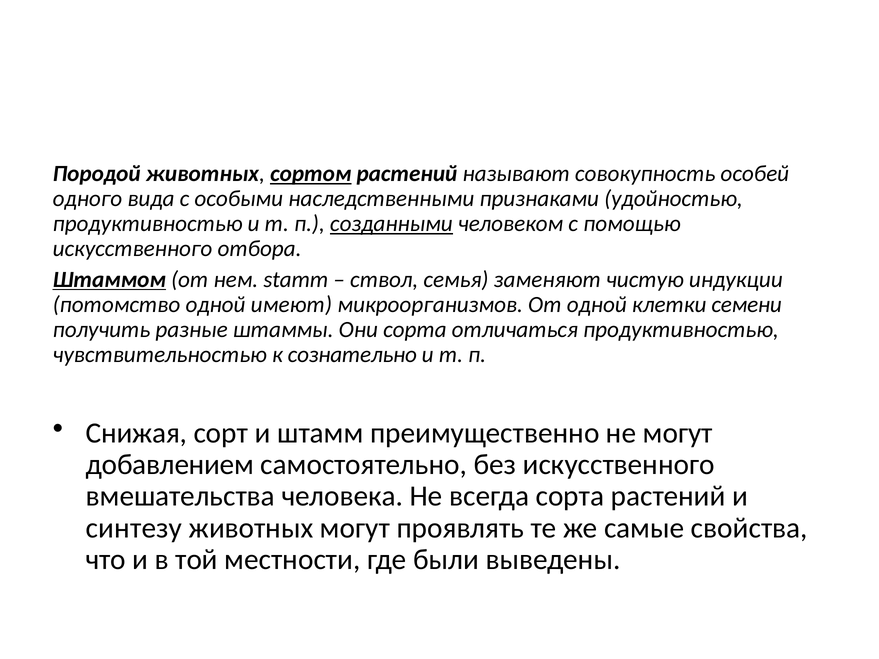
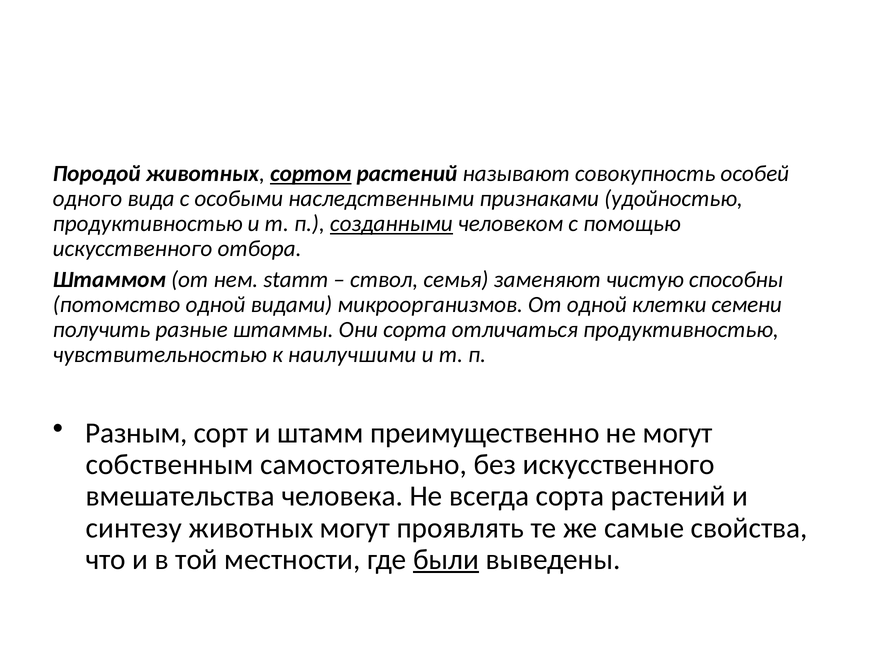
Штаммом underline: present -> none
индукции: индукции -> способны
имеют: имеют -> видами
сознательно: сознательно -> наилучшими
Снижая: Снижая -> Разным
добавлением: добавлением -> собственным
были underline: none -> present
